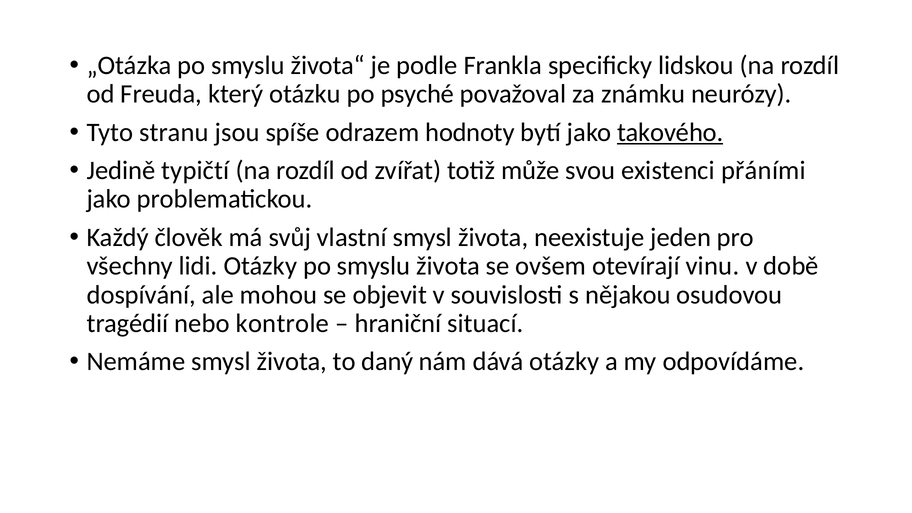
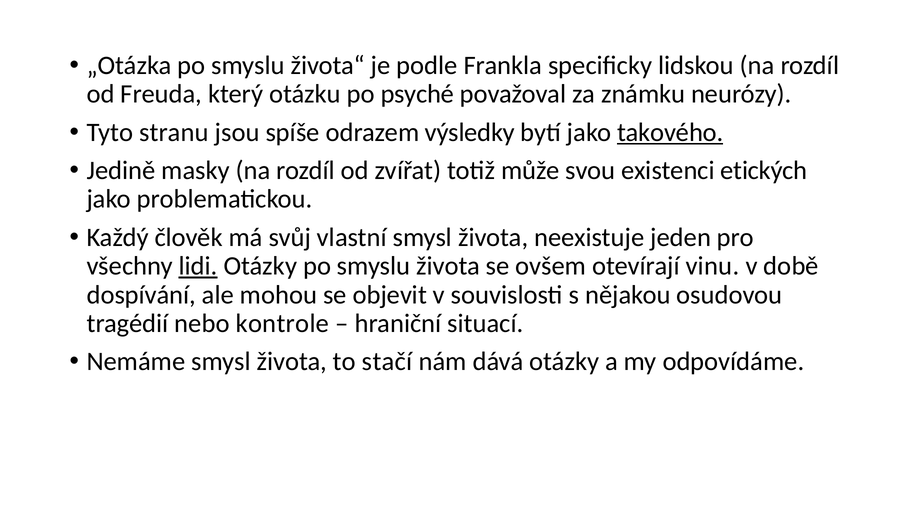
hodnoty: hodnoty -> výsledky
typičtí: typičtí -> masky
přáními: přáními -> etických
lidi underline: none -> present
daný: daný -> stačí
